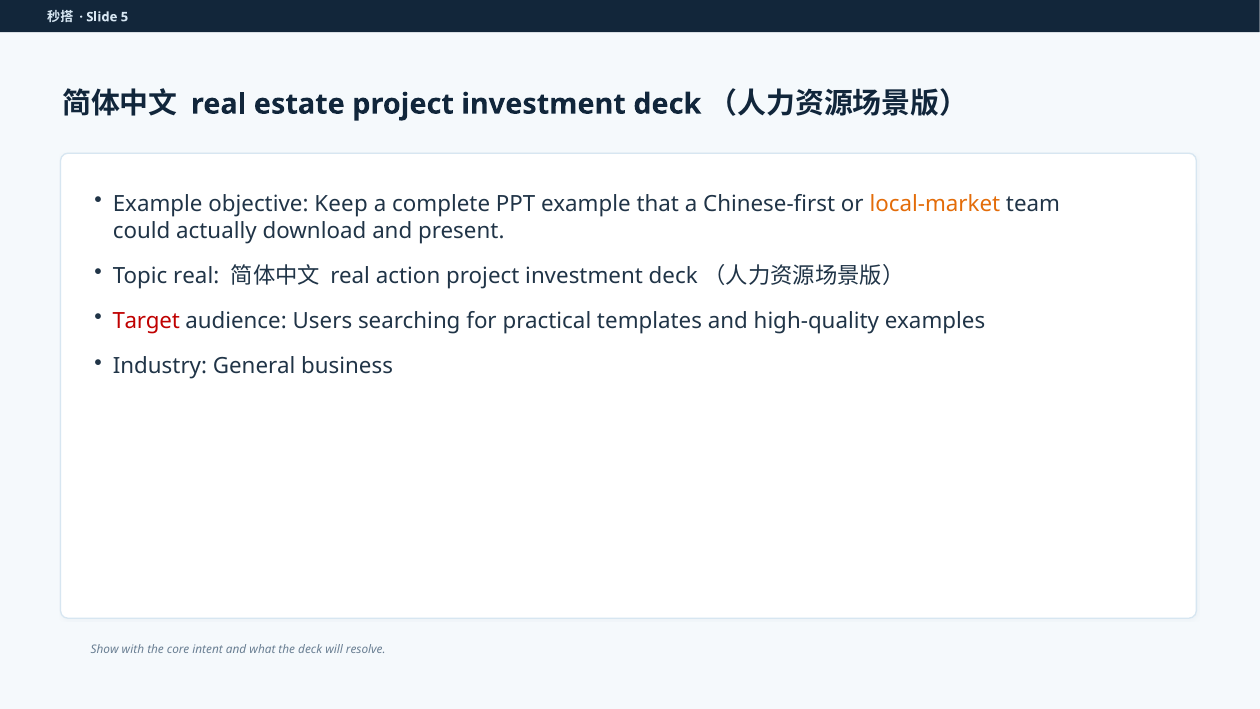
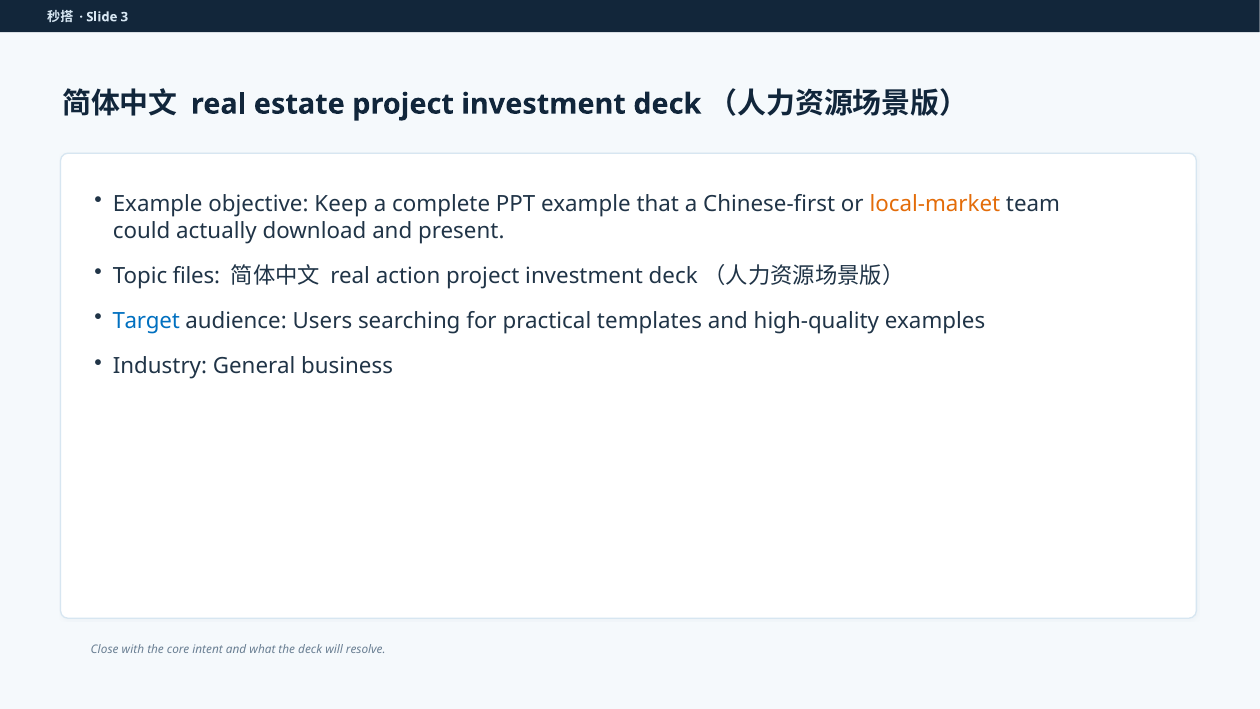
5: 5 -> 3
Topic real: real -> files
Target colour: red -> blue
Show: Show -> Close
